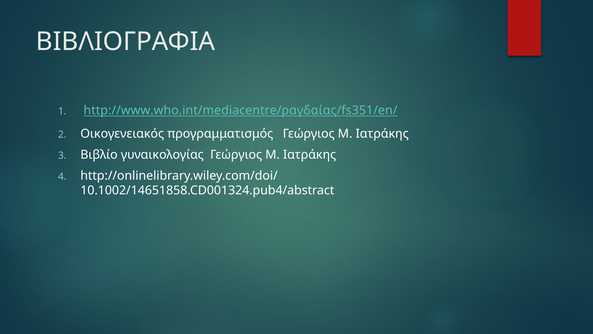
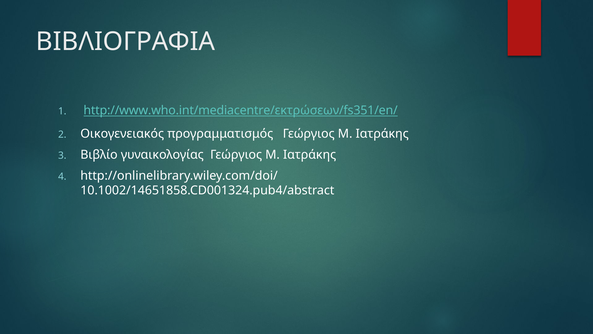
http://www.who.int/mediacentre/ραγδαίας/fs351/en/: http://www.who.int/mediacentre/ραγδαίας/fs351/en/ -> http://www.who.int/mediacentre/εκτρώσεων/fs351/en/
